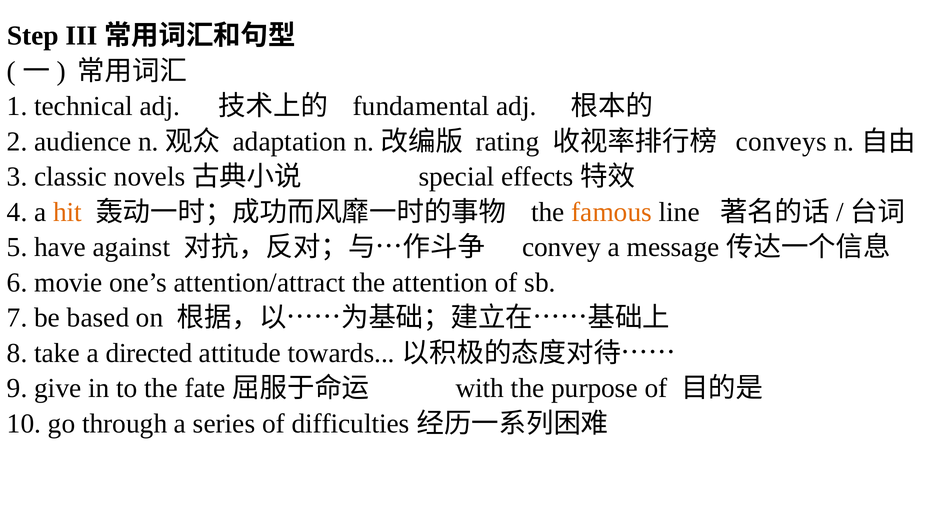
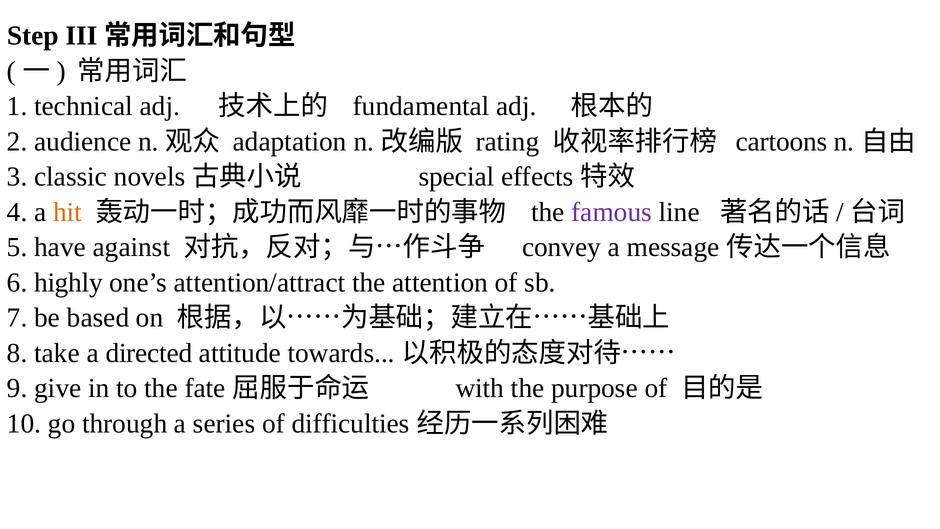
conveys: conveys -> cartoons
famous colour: orange -> purple
movie: movie -> highly
